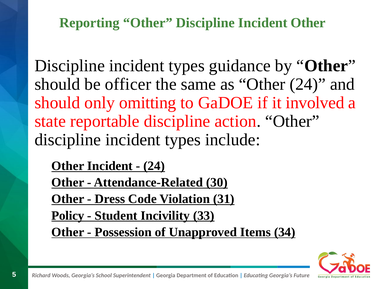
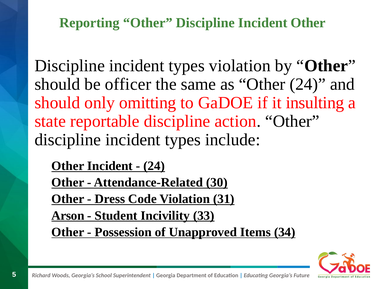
types guidance: guidance -> violation
involved: involved -> insulting
Policy: Policy -> Arson
